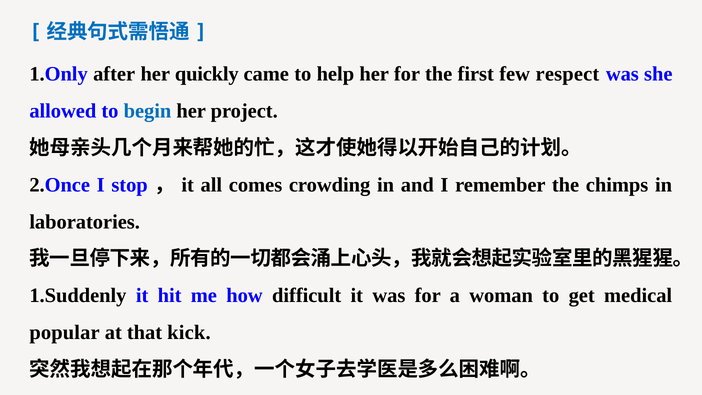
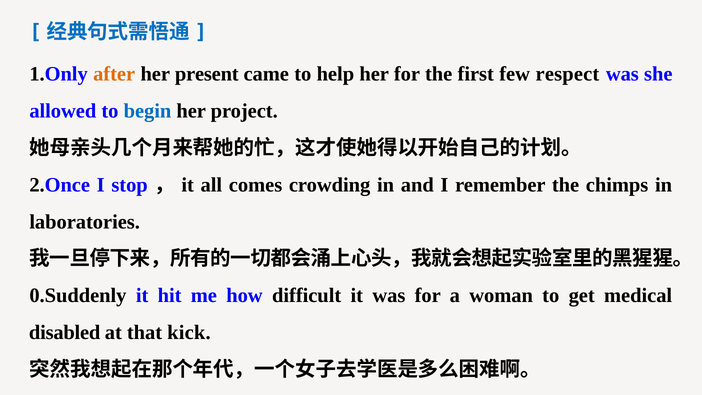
after colour: black -> orange
quickly: quickly -> present
1.Suddenly: 1.Suddenly -> 0.Suddenly
popular: popular -> disabled
